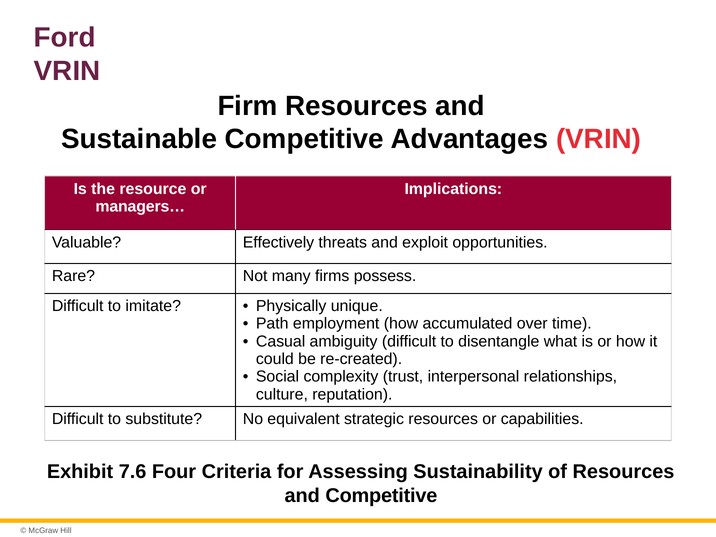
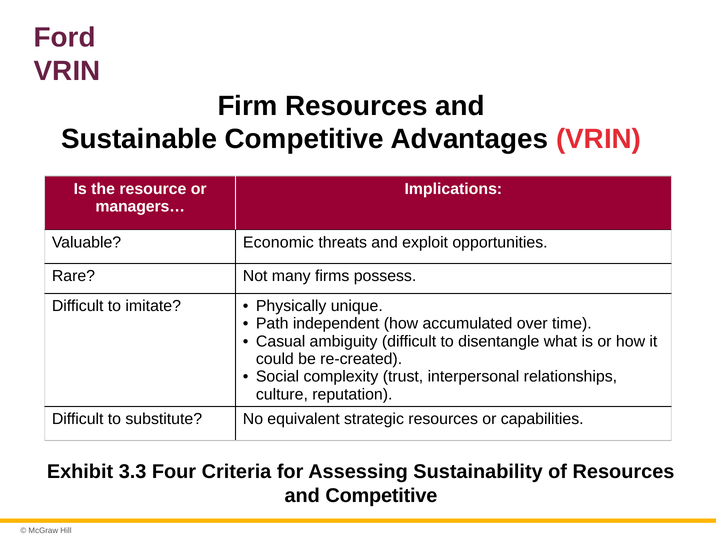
Effectively: Effectively -> Economic
employment: employment -> independent
7.6: 7.6 -> 3.3
